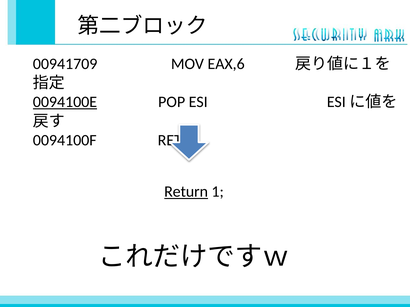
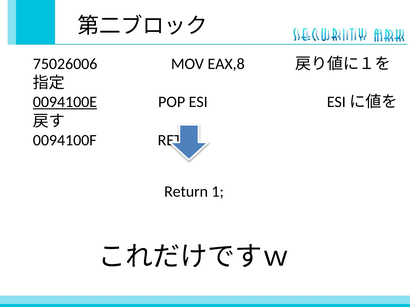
00941709: 00941709 -> 75026006
EAX,6: EAX,6 -> EAX,8
Return underline: present -> none
